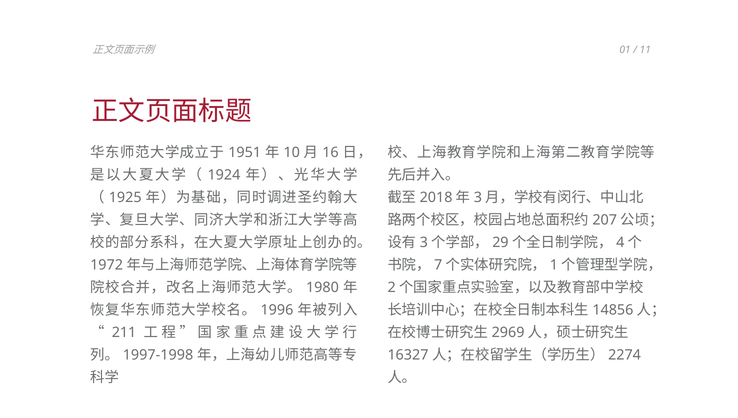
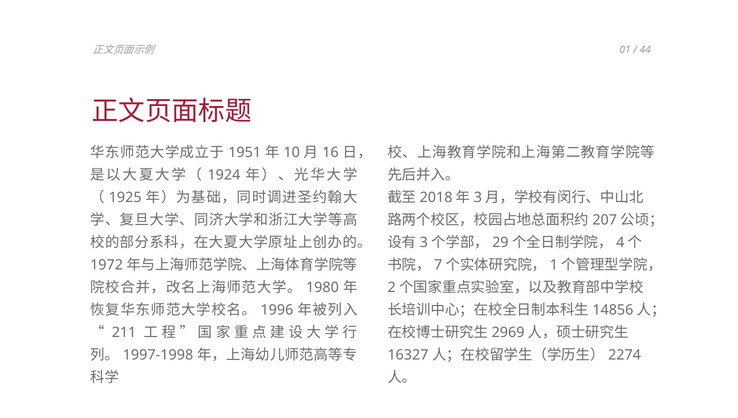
11: 11 -> 44
